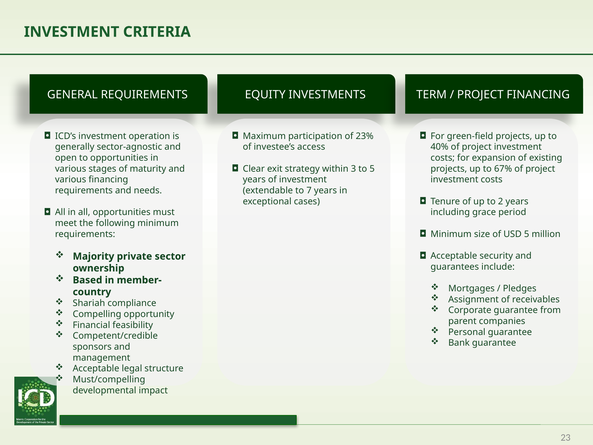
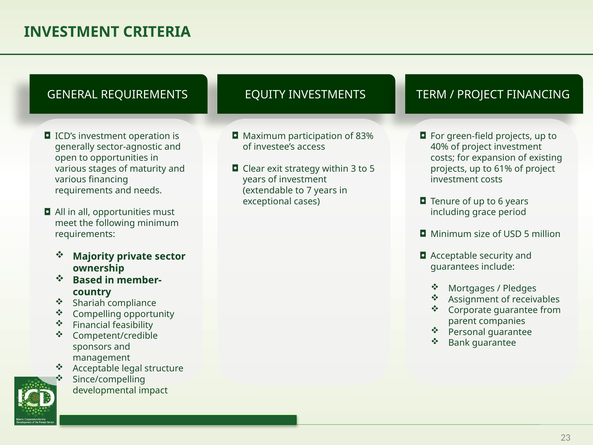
23%: 23% -> 83%
67%: 67% -> 61%
2: 2 -> 6
Must/compelling: Must/compelling -> Since/compelling
